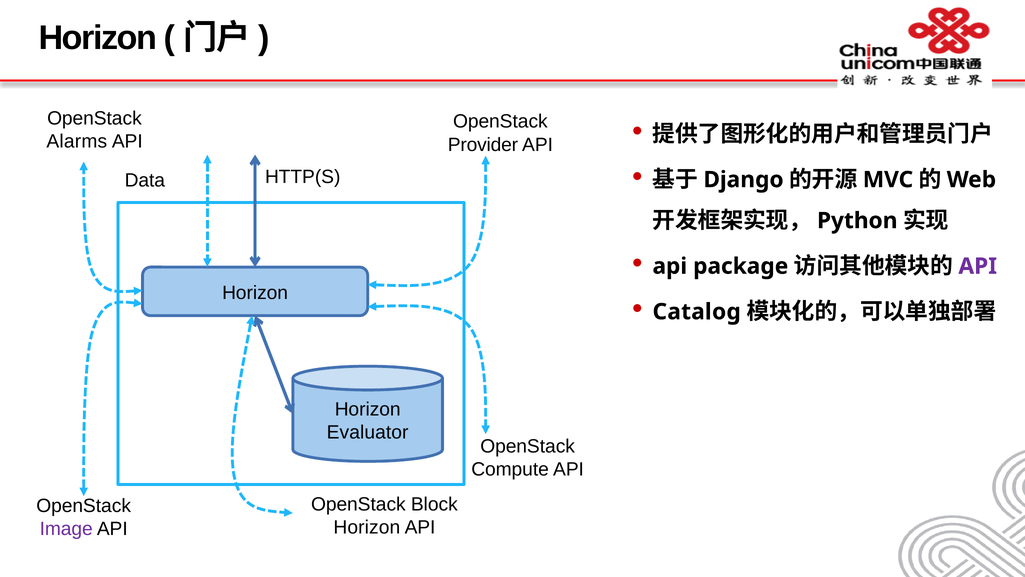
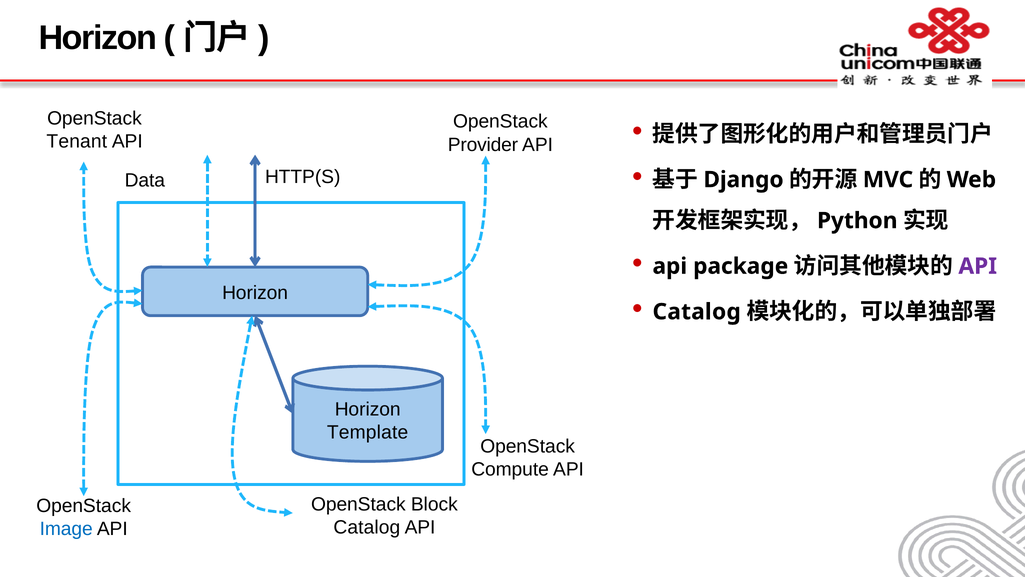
Alarms: Alarms -> Tenant
Evaluator: Evaluator -> Template
Horizon at (367, 527): Horizon -> Catalog
Image colour: purple -> blue
